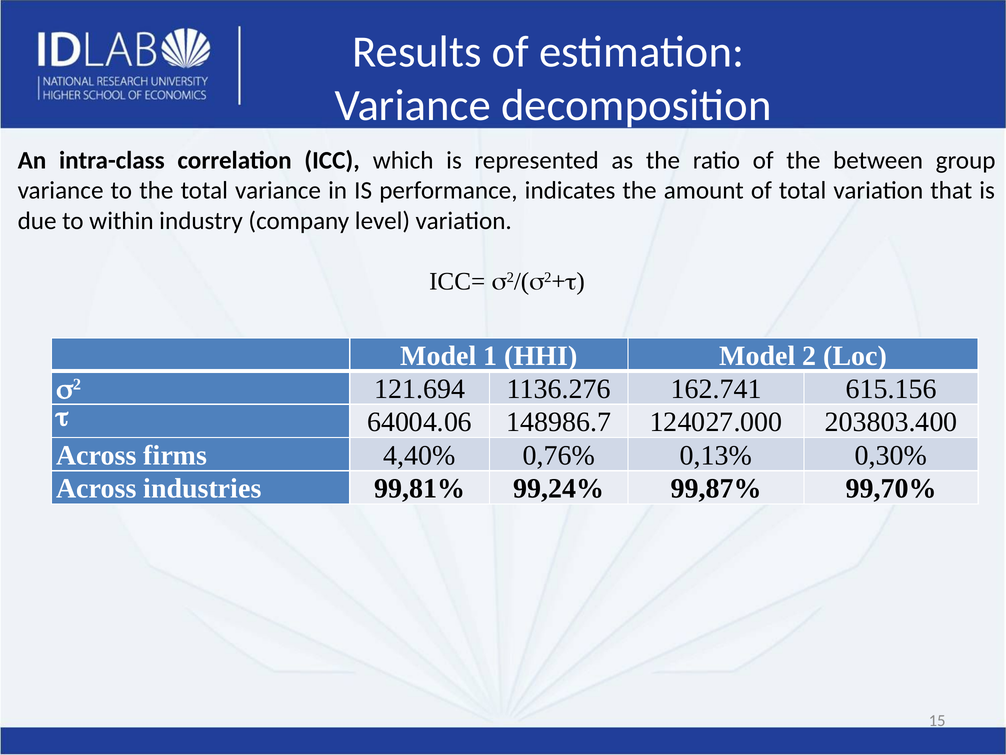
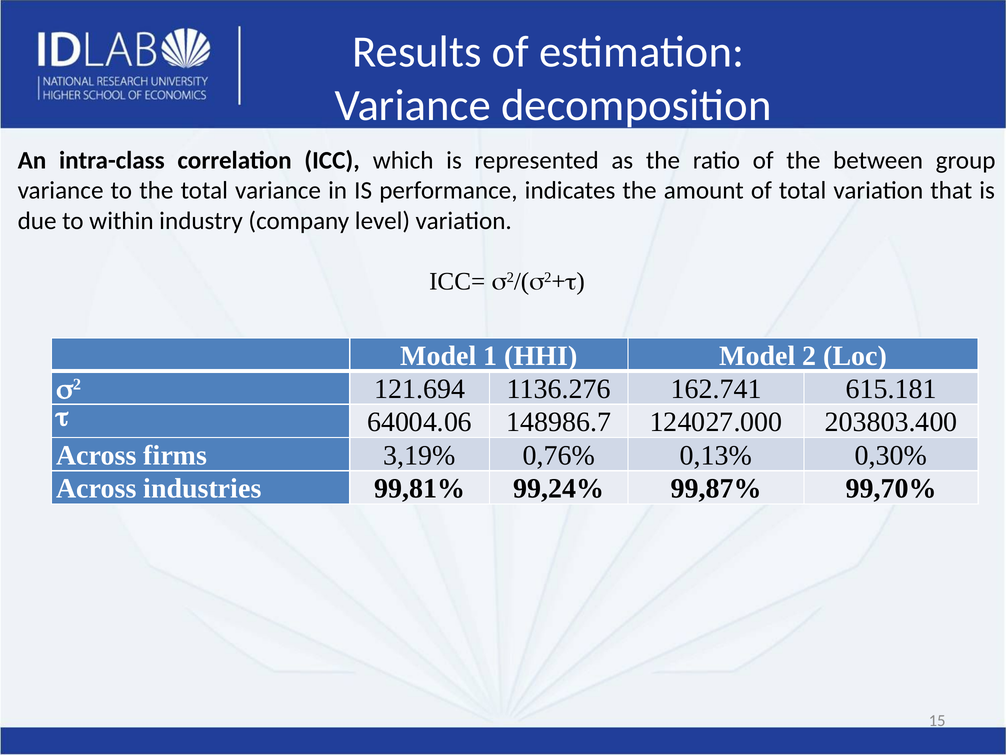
615.156: 615.156 -> 615.181
4,40%: 4,40% -> 3,19%
